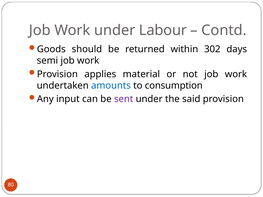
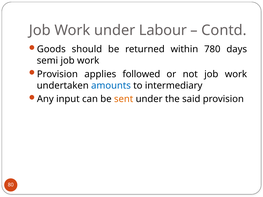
302: 302 -> 780
material: material -> followed
consumption: consumption -> intermediary
sent colour: purple -> orange
